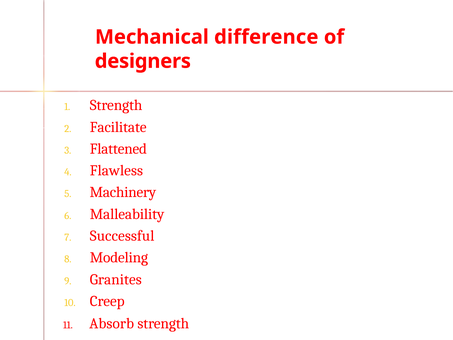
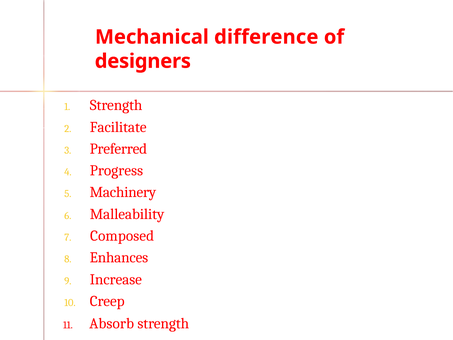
Flattened: Flattened -> Preferred
Flawless: Flawless -> Progress
Successful: Successful -> Composed
Modeling: Modeling -> Enhances
Granites: Granites -> Increase
